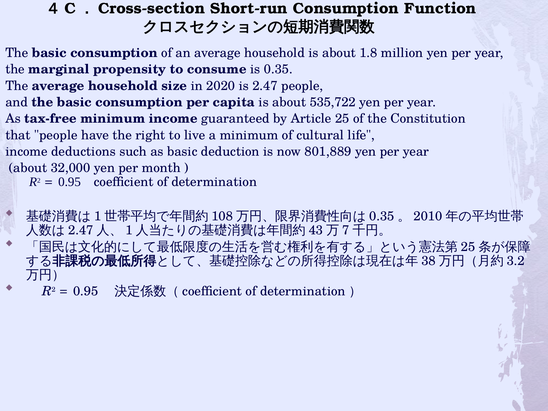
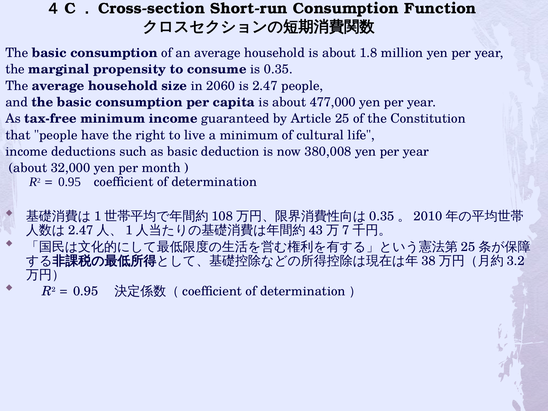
2020: 2020 -> 2060
535,722: 535,722 -> 477,000
801,889: 801,889 -> 380,008
